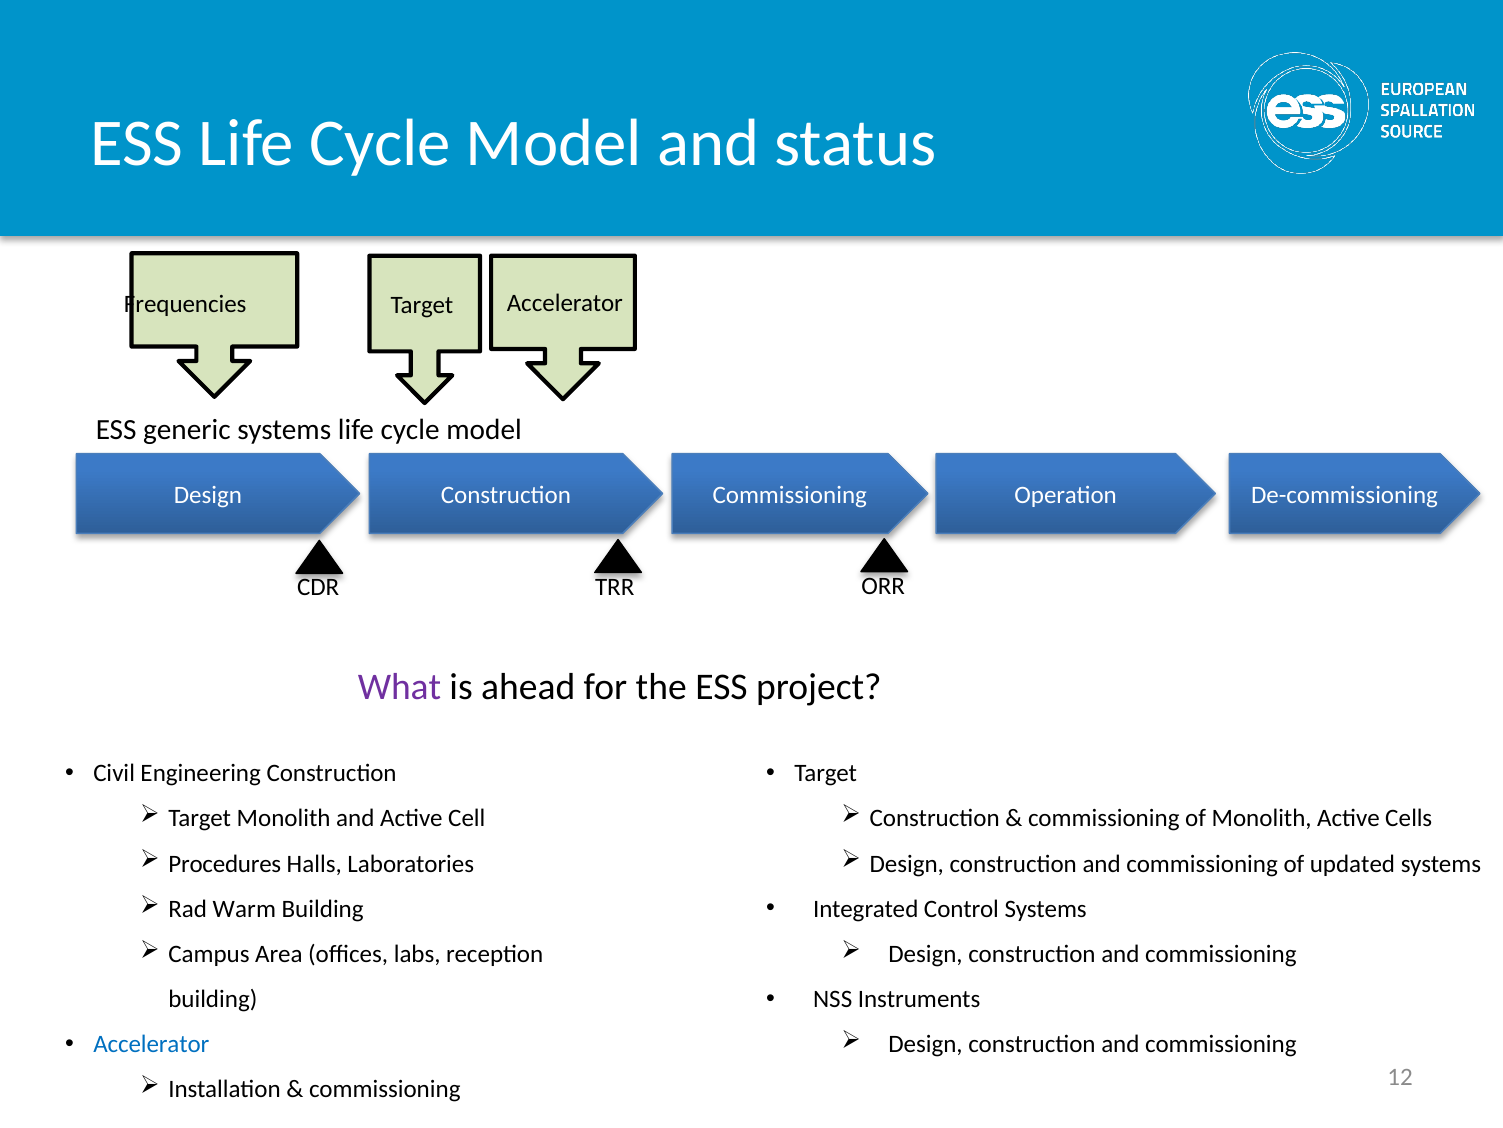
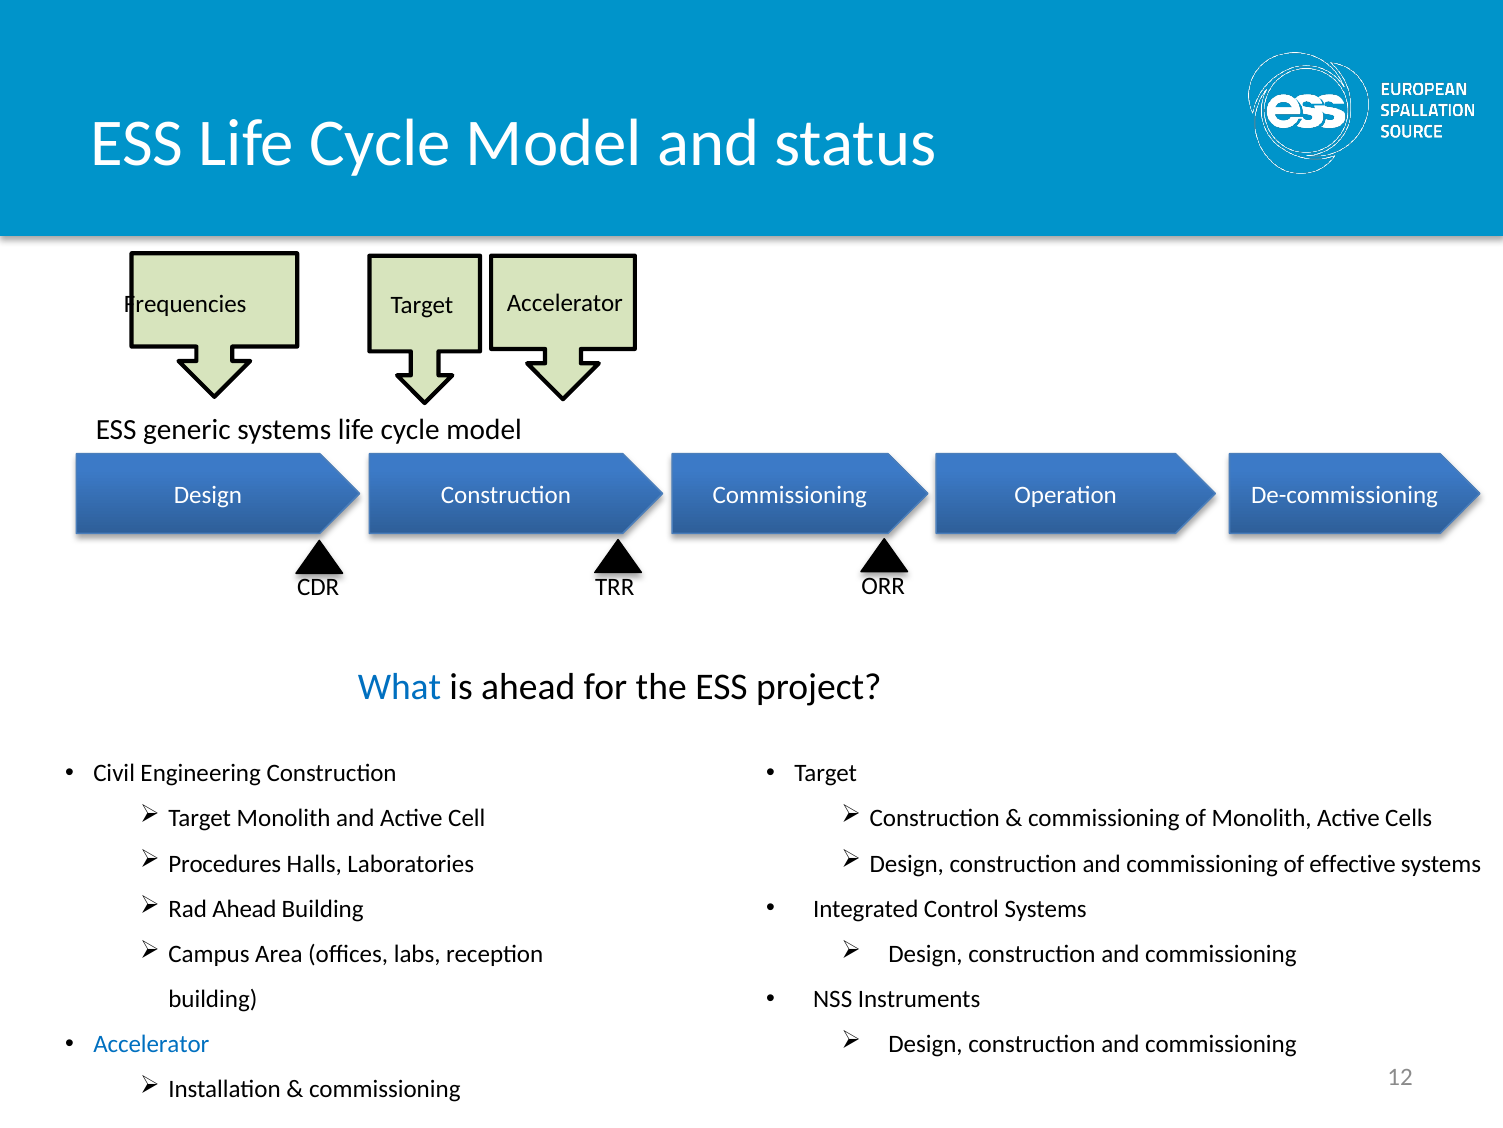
What colour: purple -> blue
updated: updated -> effective
Rad Warm: Warm -> Ahead
